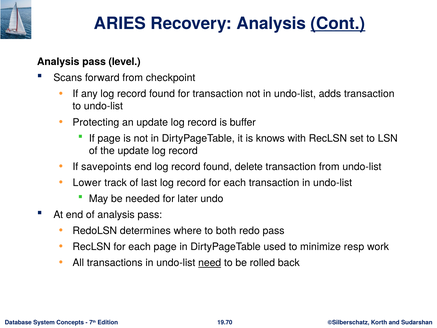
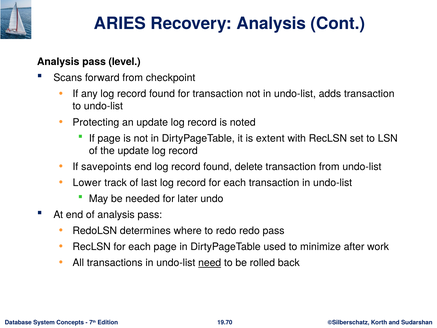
Cont underline: present -> none
buffer: buffer -> noted
knows: knows -> extent
to both: both -> redo
resp: resp -> after
